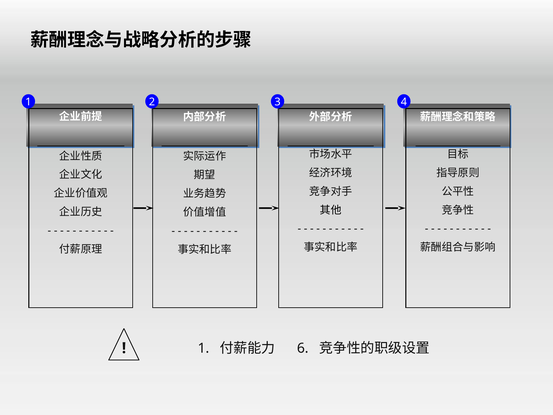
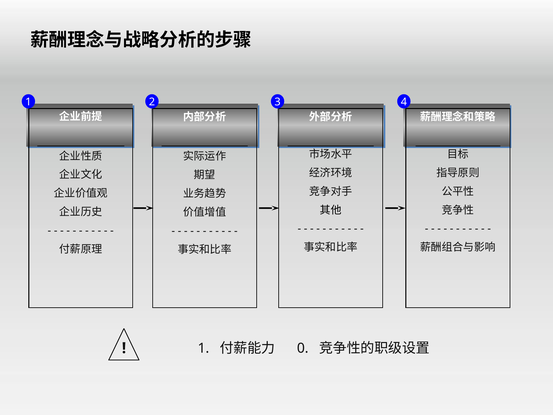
6: 6 -> 0
